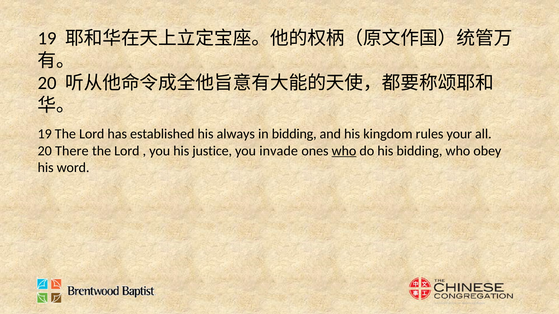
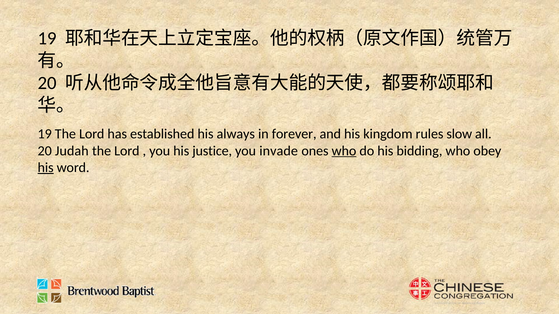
in bidding: bidding -> forever
your: your -> slow
There: There -> Judah
his at (46, 168) underline: none -> present
